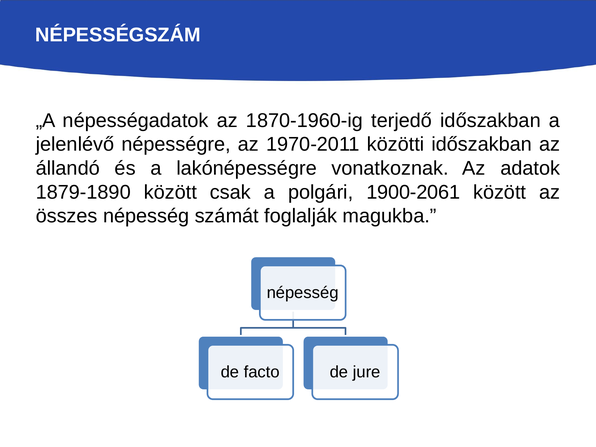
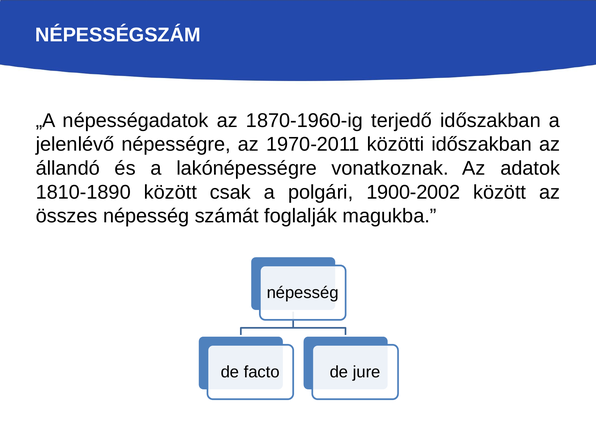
1879-1890: 1879-1890 -> 1810-1890
1900-2061: 1900-2061 -> 1900-2002
